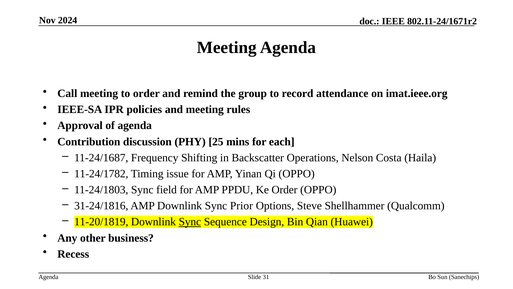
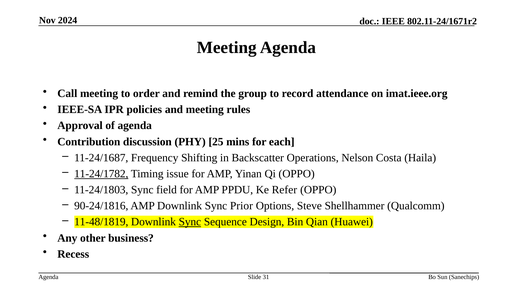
11-24/1782 underline: none -> present
Ke Order: Order -> Refer
31-24/1816: 31-24/1816 -> 90-24/1816
11-20/1819: 11-20/1819 -> 11-48/1819
